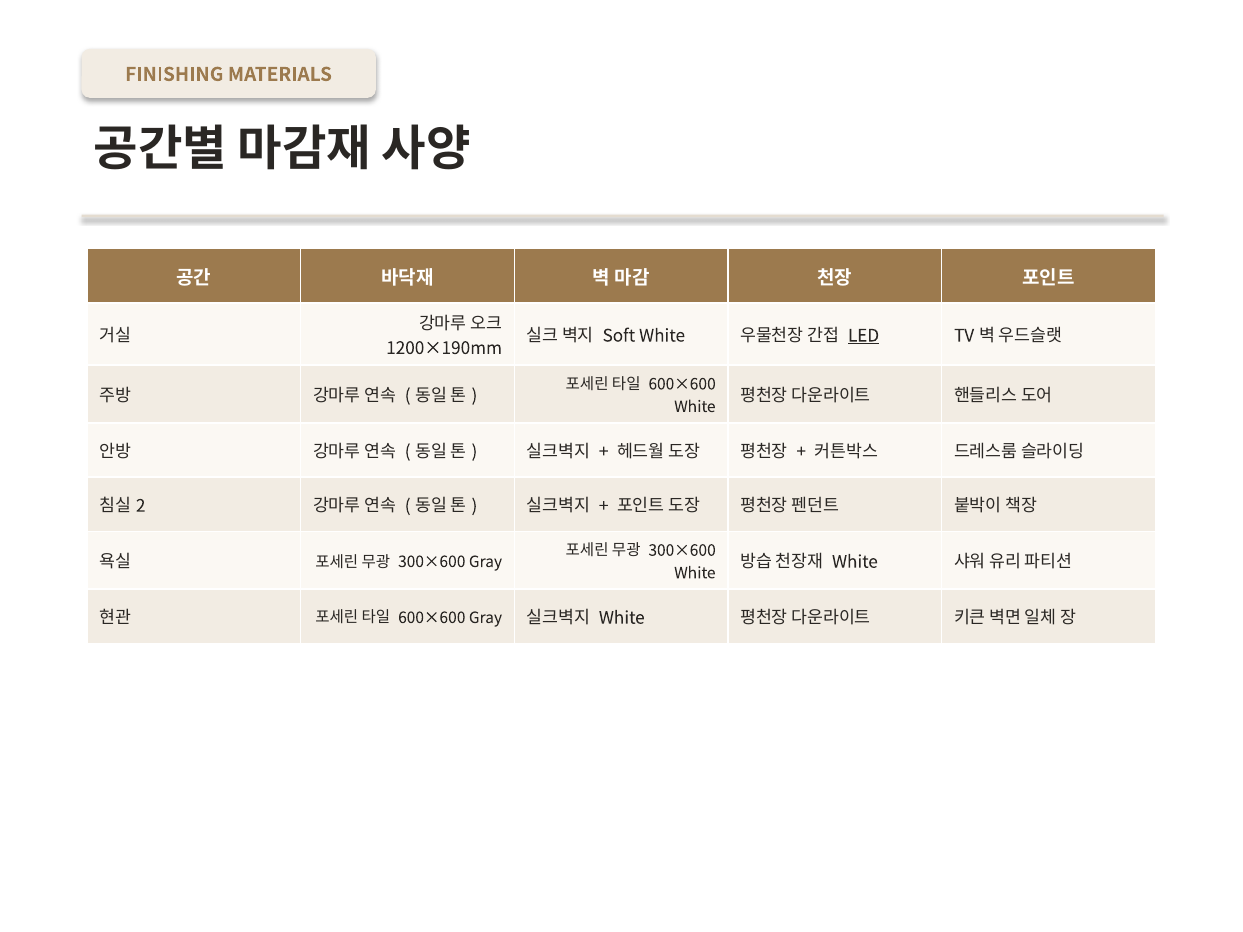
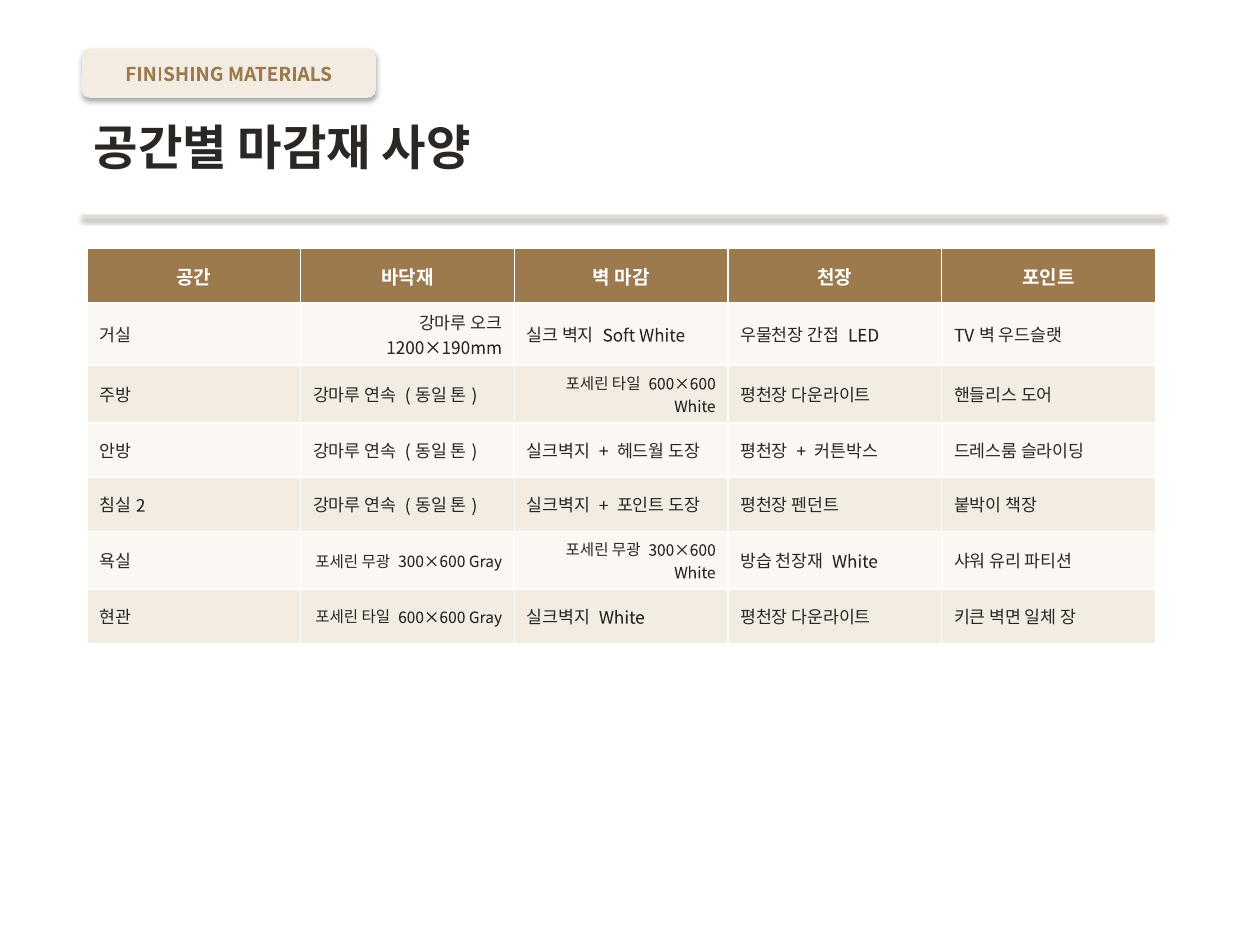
LED underline: present -> none
